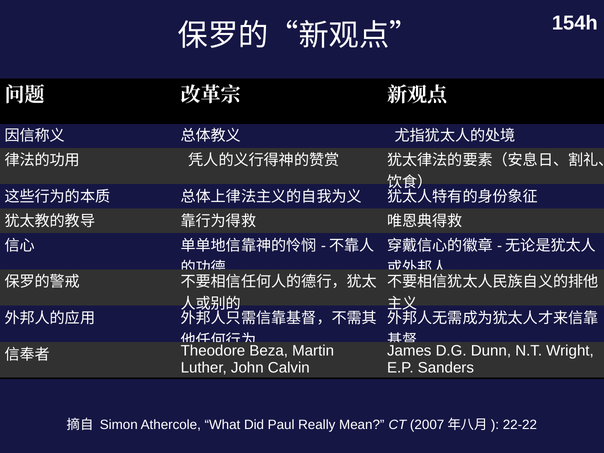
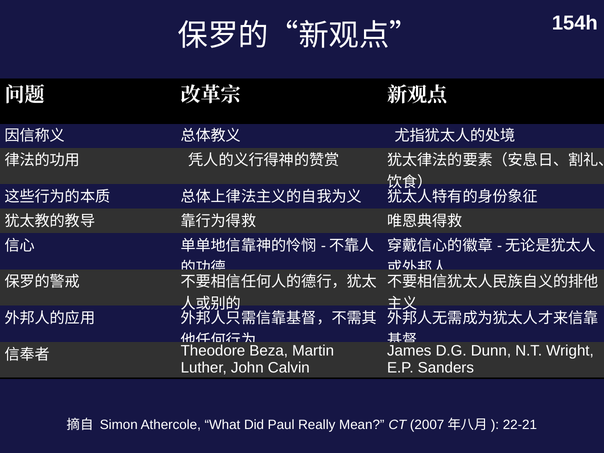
22-22: 22-22 -> 22-21
